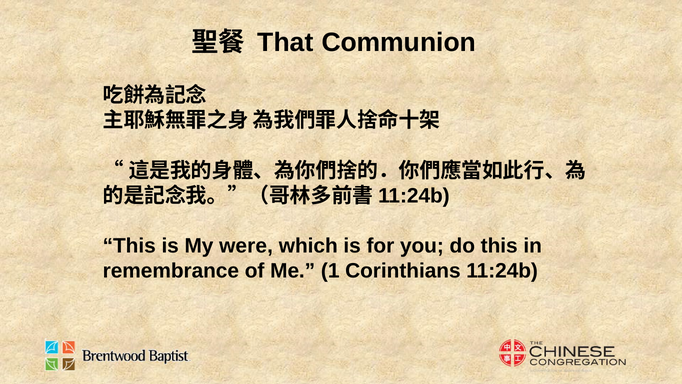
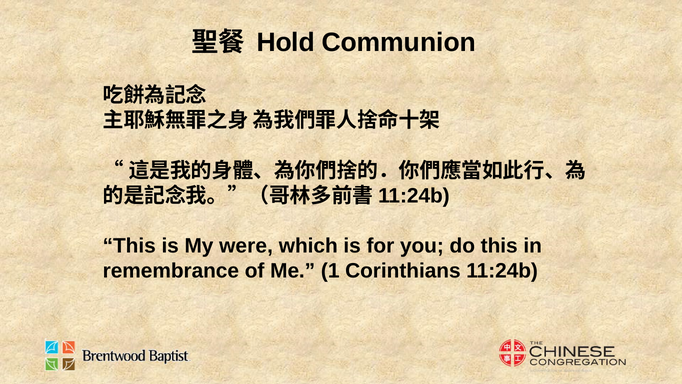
That: That -> Hold
